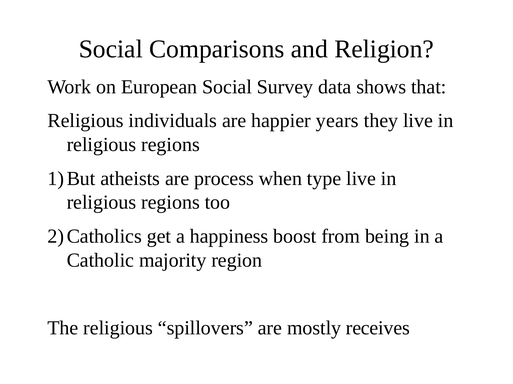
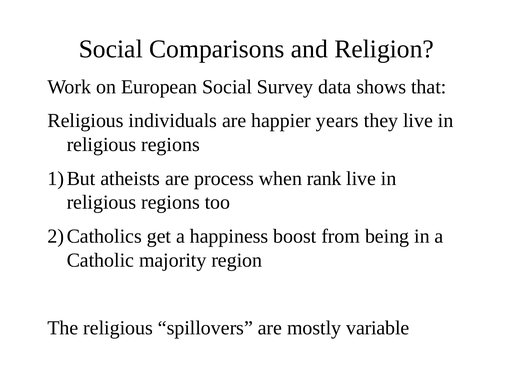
type: type -> rank
receives: receives -> variable
